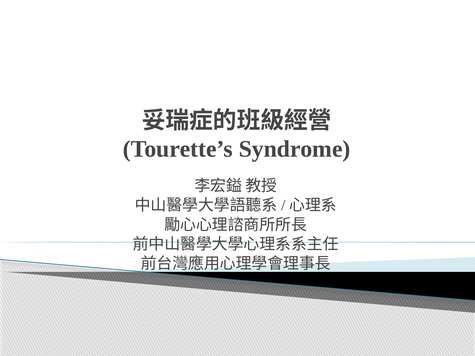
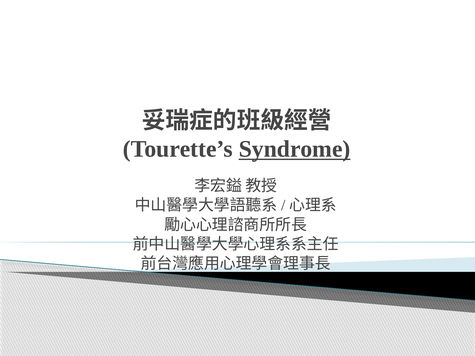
Syndrome underline: none -> present
